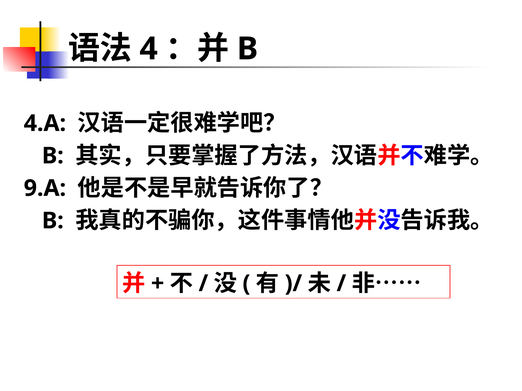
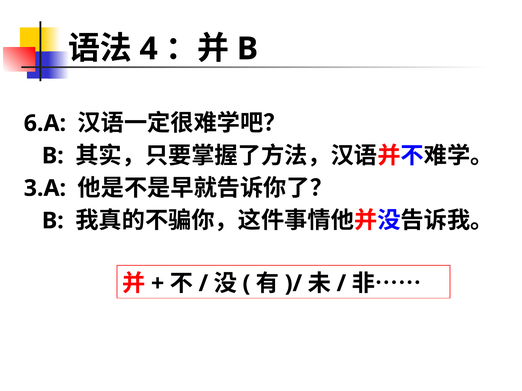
4.A: 4.A -> 6.A
9.A: 9.A -> 3.A
